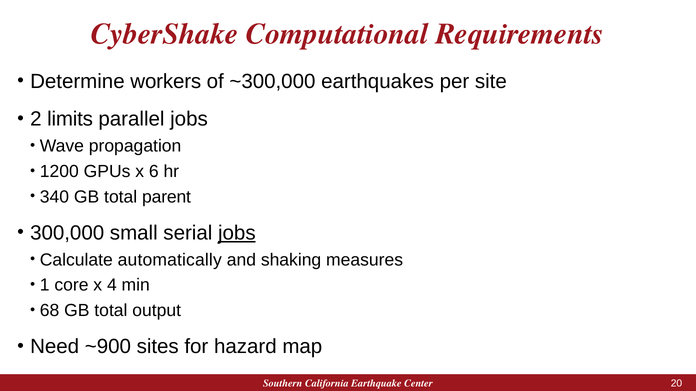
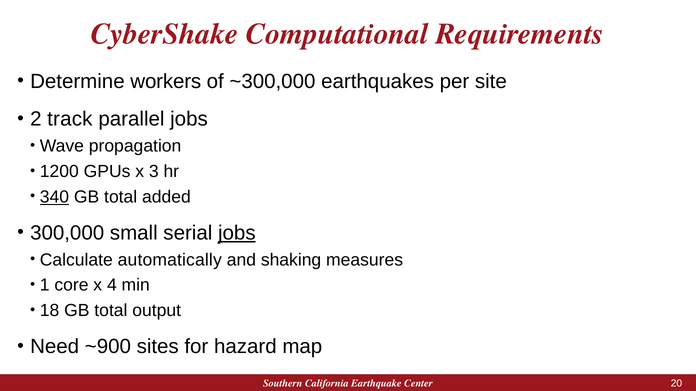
limits: limits -> track
6: 6 -> 3
340 underline: none -> present
parent: parent -> added
68: 68 -> 18
